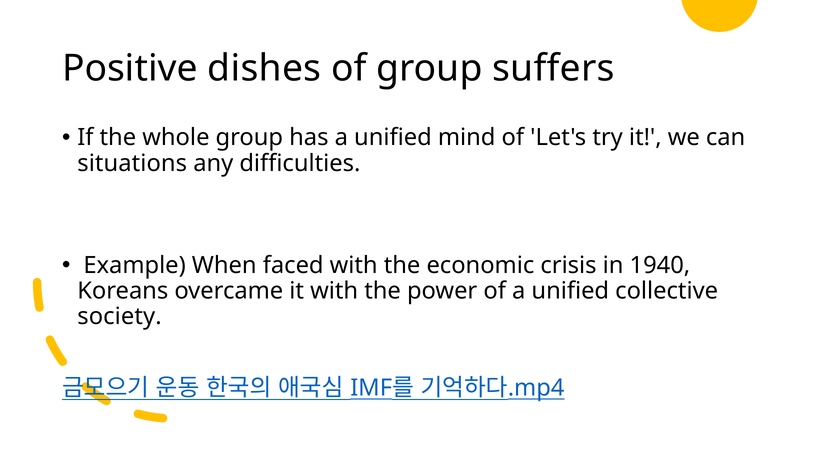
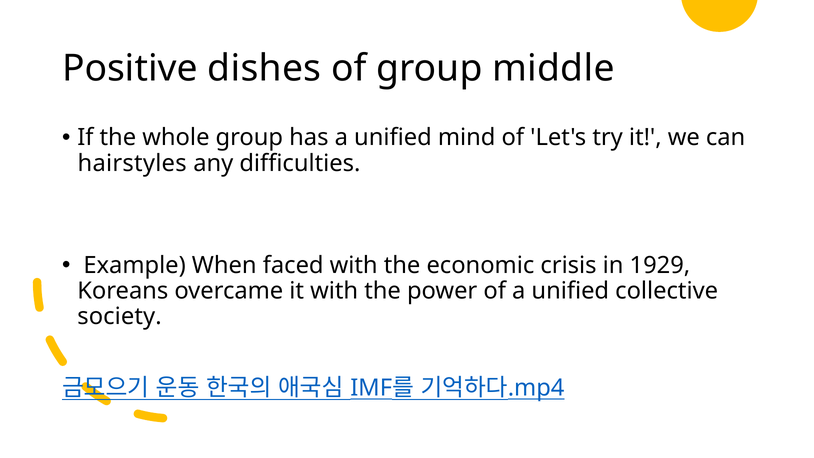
suffers: suffers -> middle
situations: situations -> hairstyles
1940: 1940 -> 1929
